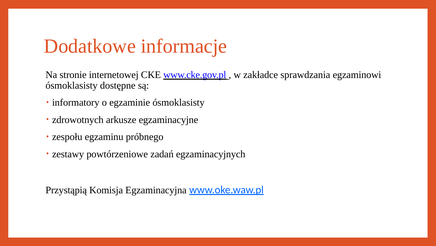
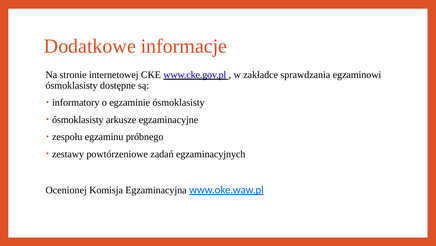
zdrowotnych at (78, 119): zdrowotnych -> ósmoklasisty
Przystąpią: Przystąpią -> Ocenionej
